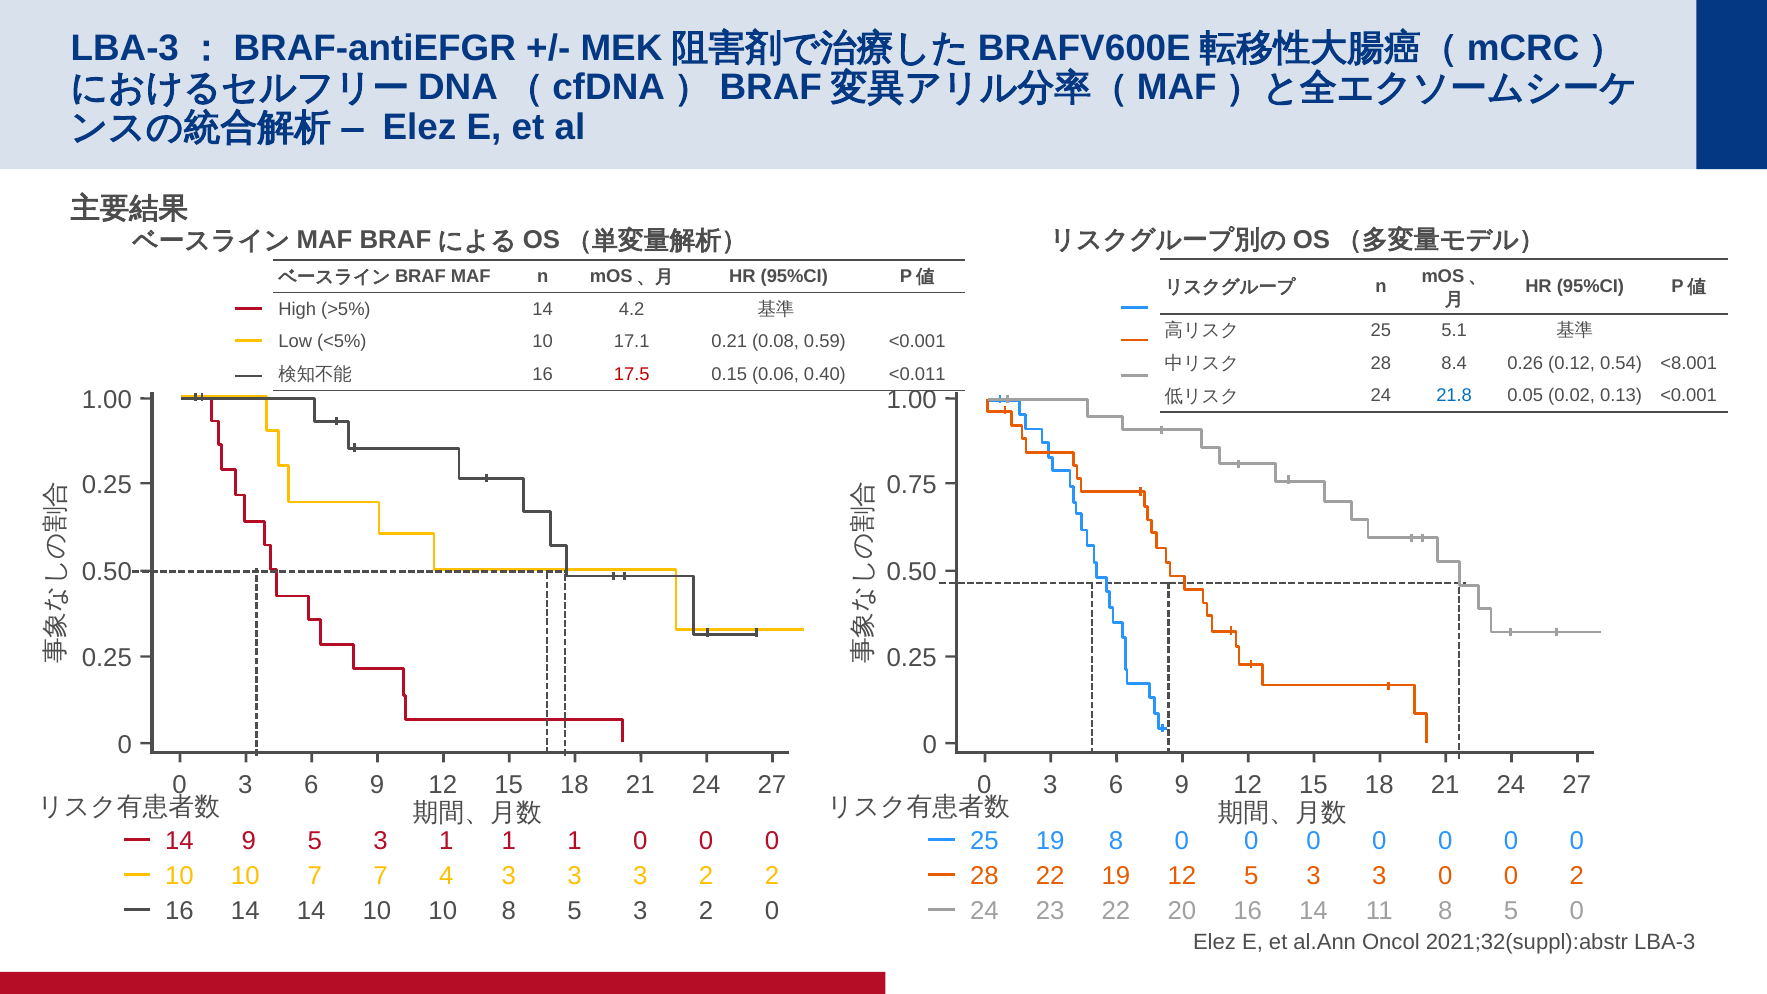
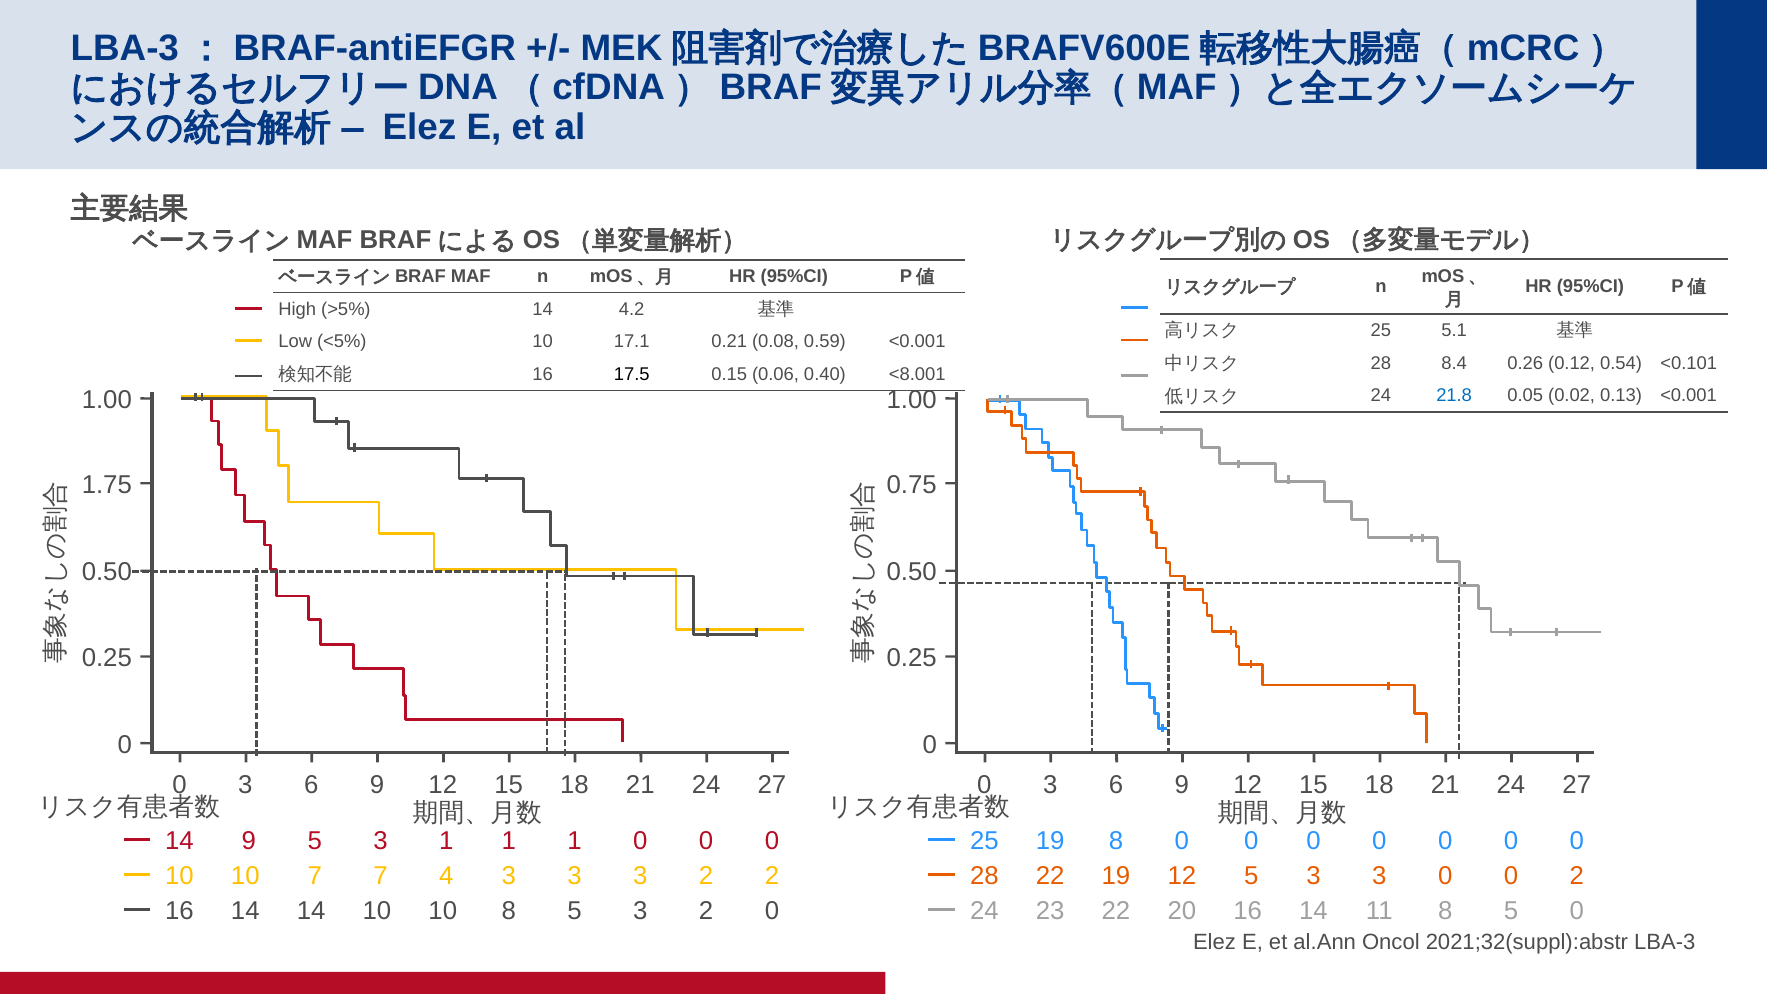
<8.001: <8.001 -> <0.101
17.5 colour: red -> black
<0.011: <0.011 -> <8.001
0.25 at (107, 485): 0.25 -> 1.75
